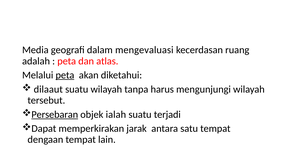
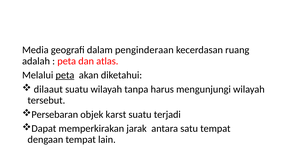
mengevaluasi: mengevaluasi -> penginderaan
Persebaran underline: present -> none
ialah: ialah -> karst
